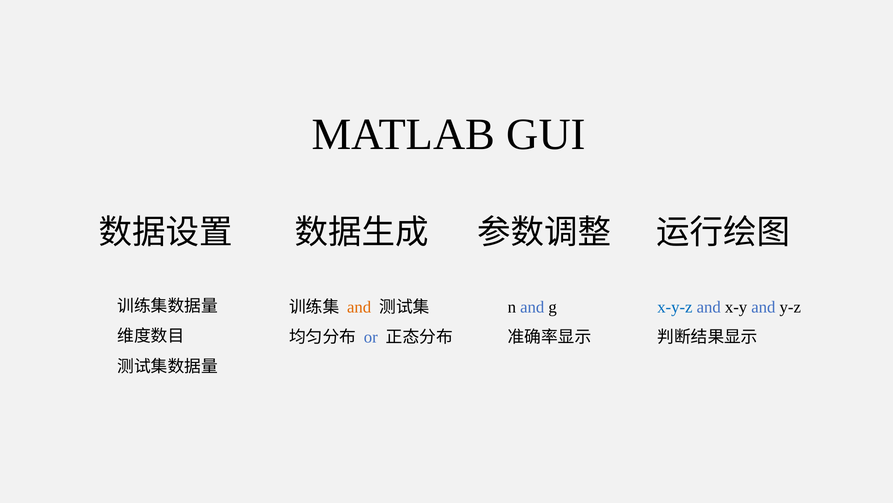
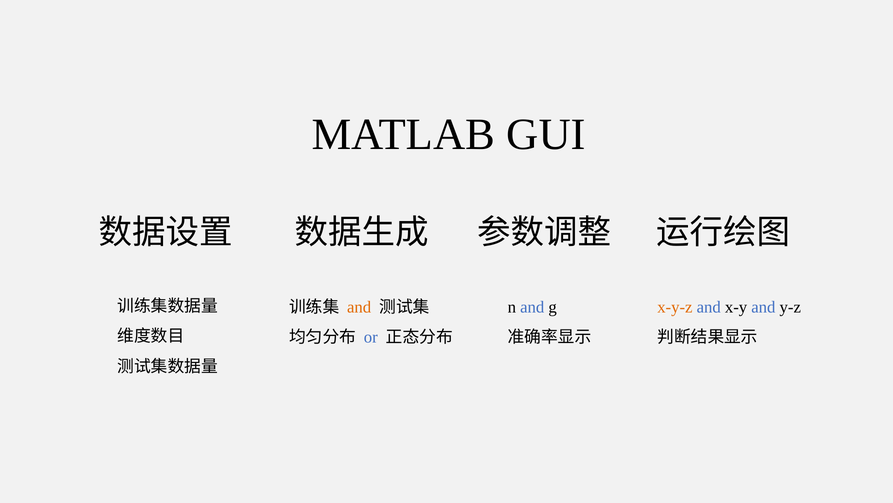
x-y-z colour: blue -> orange
